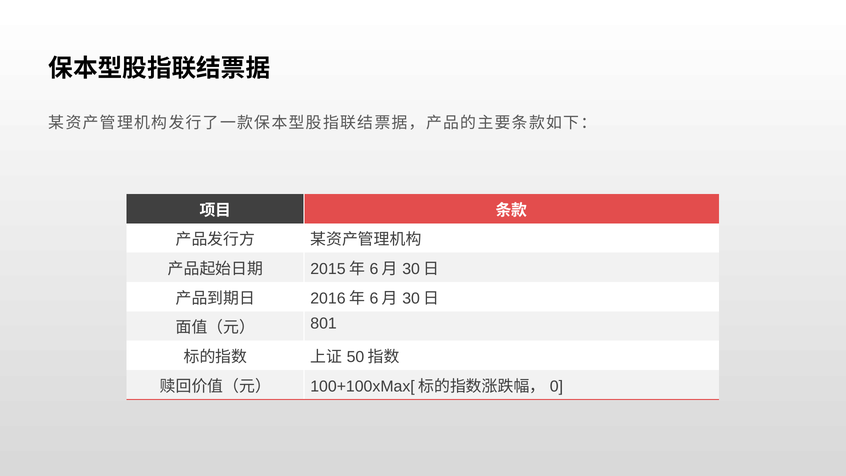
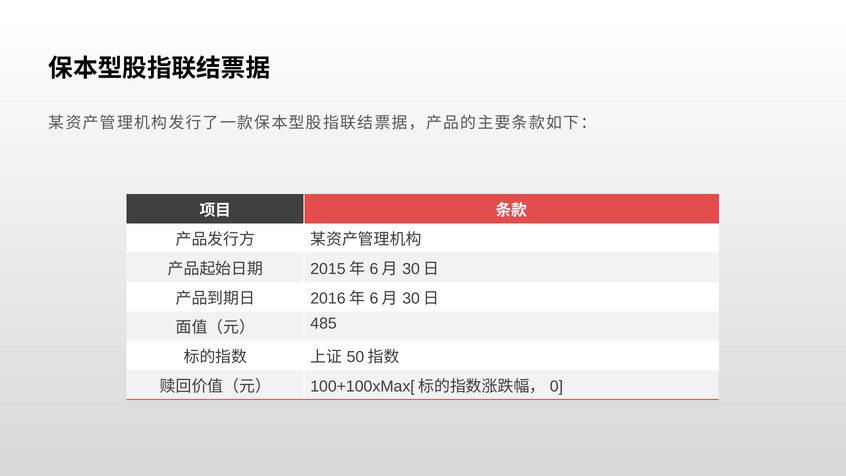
801: 801 -> 485
